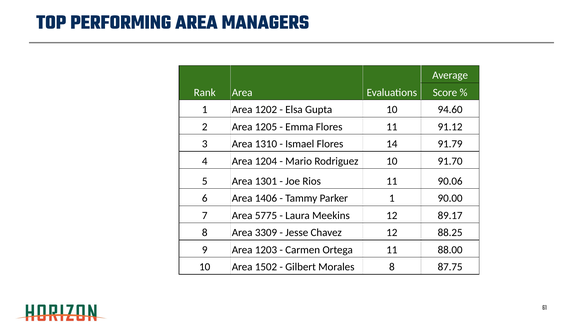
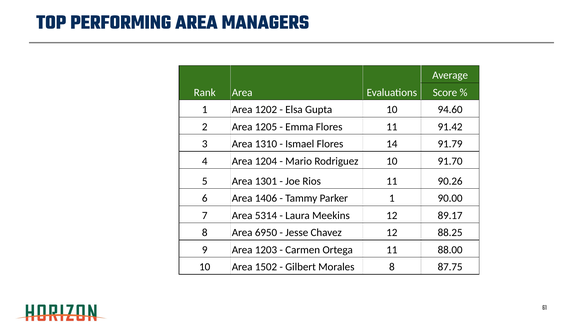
91.12: 91.12 -> 91.42
90.06: 90.06 -> 90.26
5775: 5775 -> 5314
3309: 3309 -> 6950
